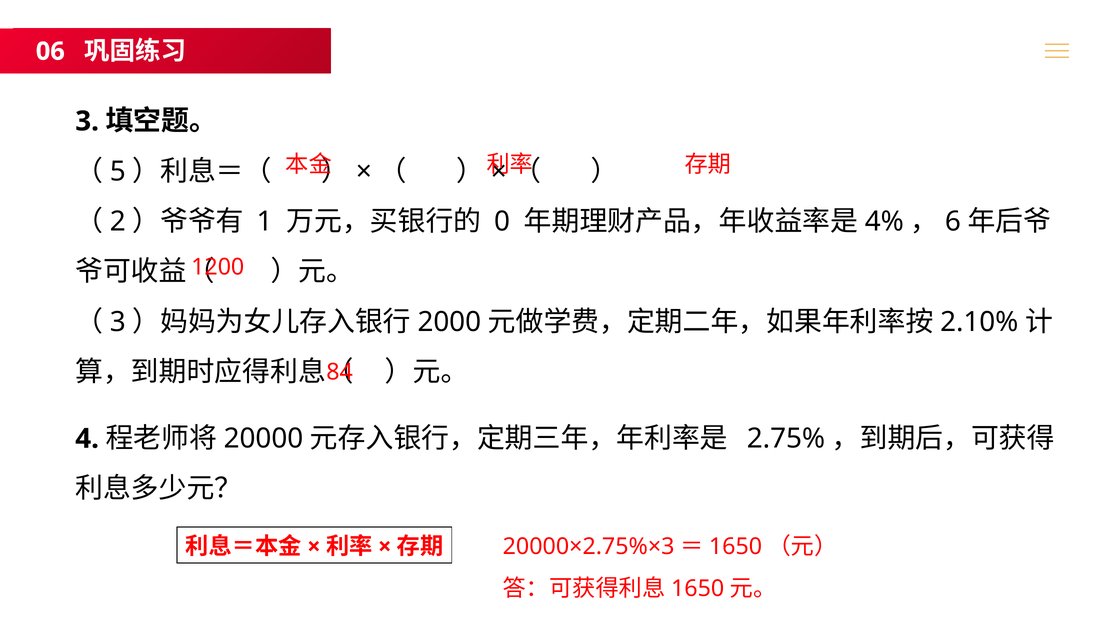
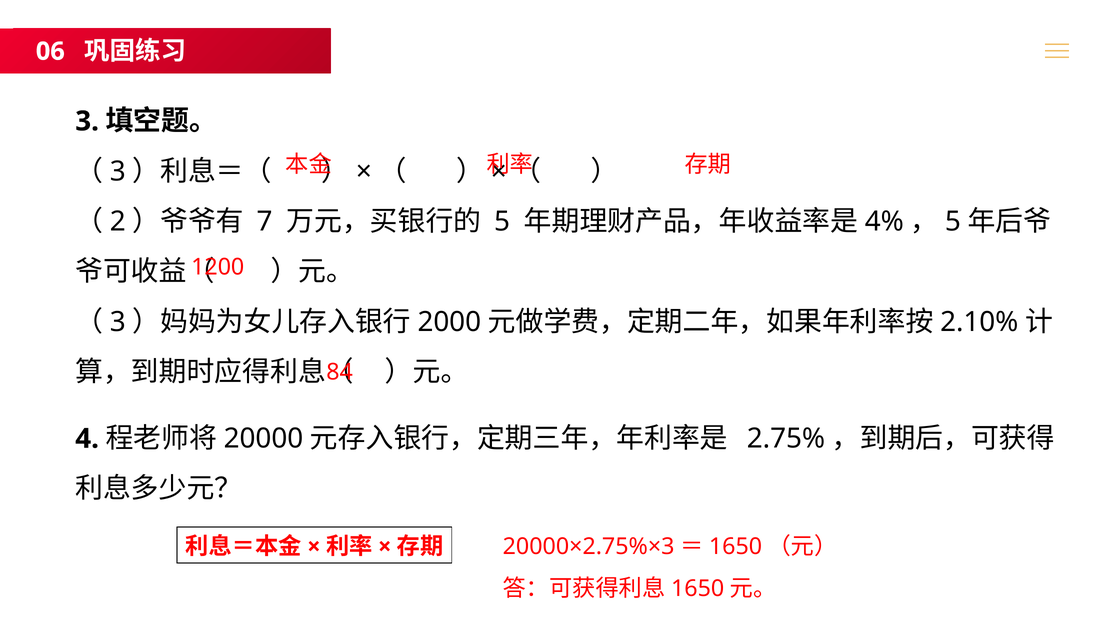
5 at (118, 171): 5 -> 3
1: 1 -> 7
0 at (502, 221): 0 -> 5
6 at (953, 221): 6 -> 5
